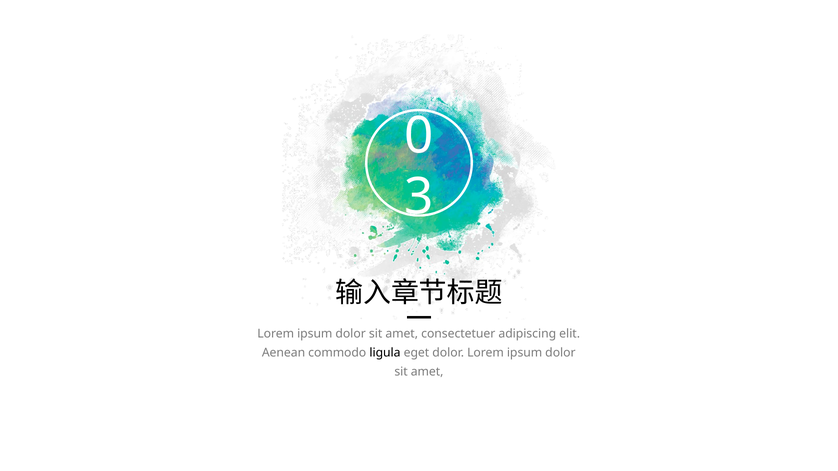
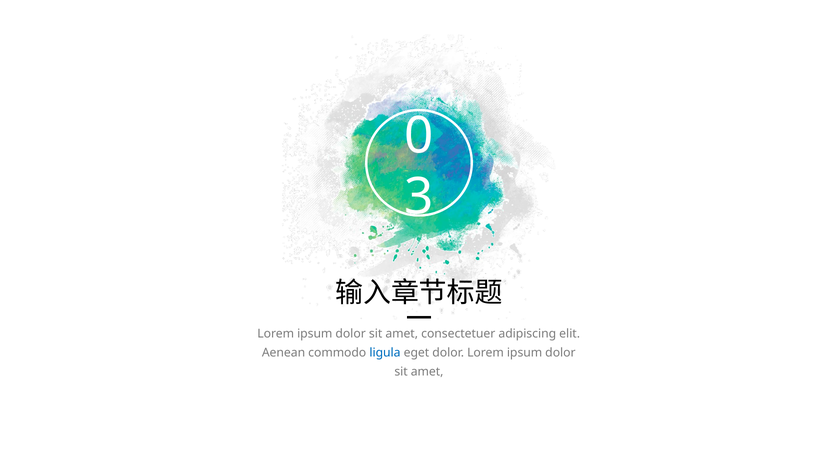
ligula colour: black -> blue
